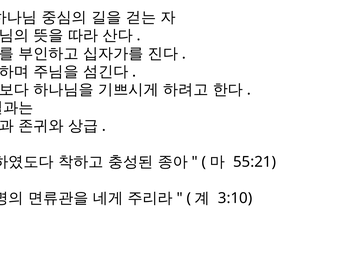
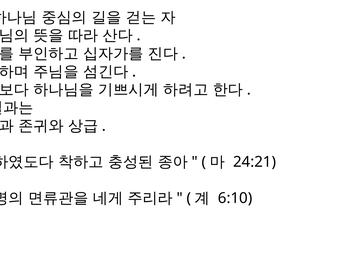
55:21: 55:21 -> 24:21
3:10: 3:10 -> 6:10
